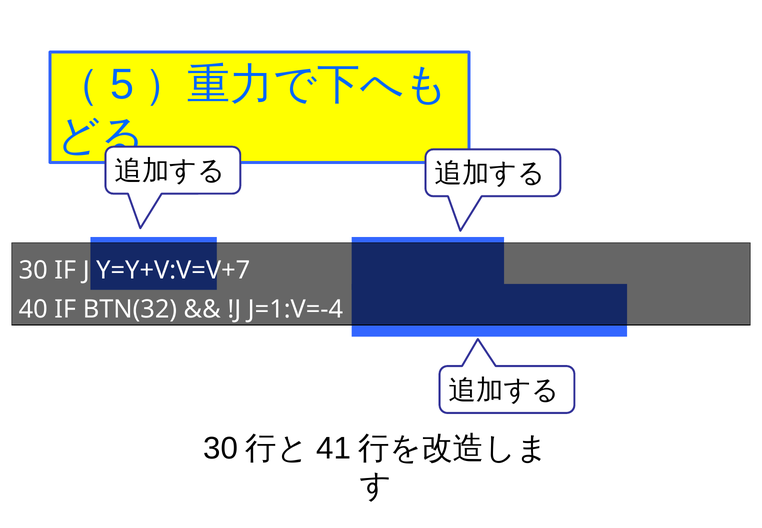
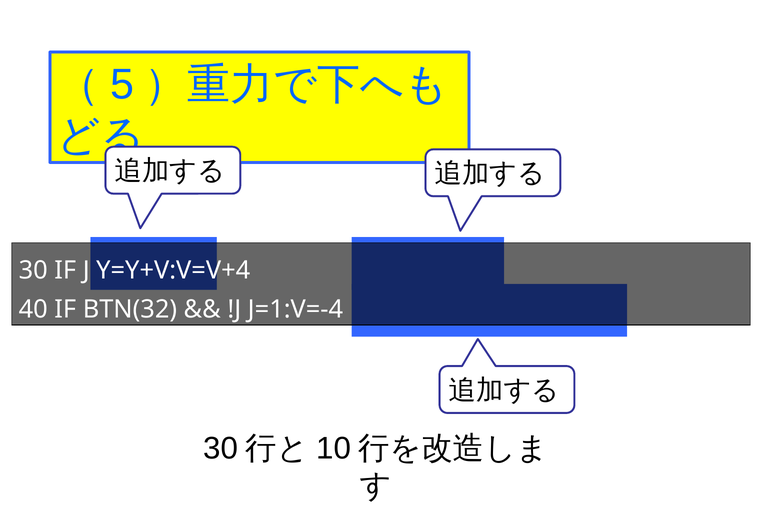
Y=Y+V:V=V+7: Y=Y+V:V=V+7 -> Y=Y+V:V=V+4
41: 41 -> 10
